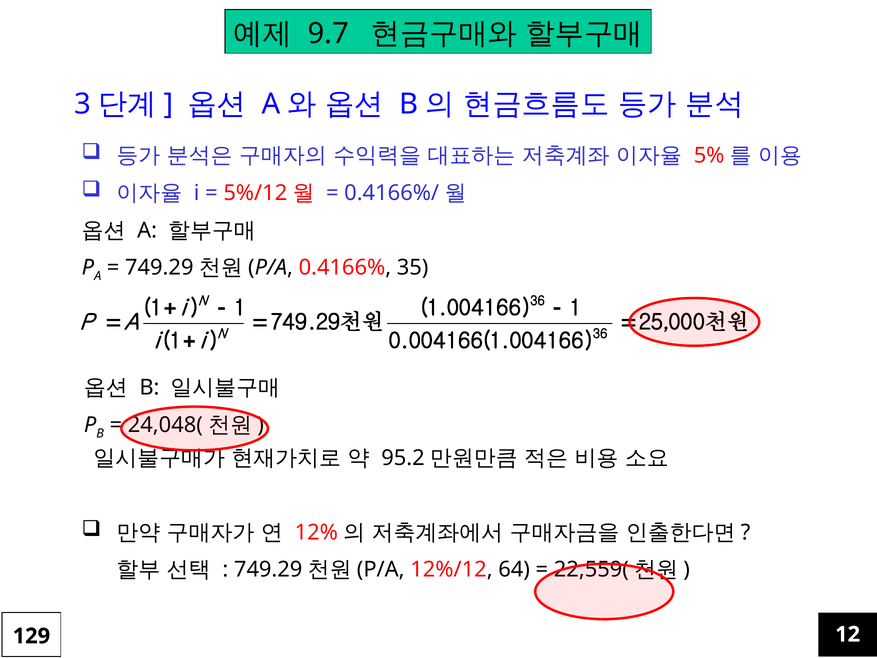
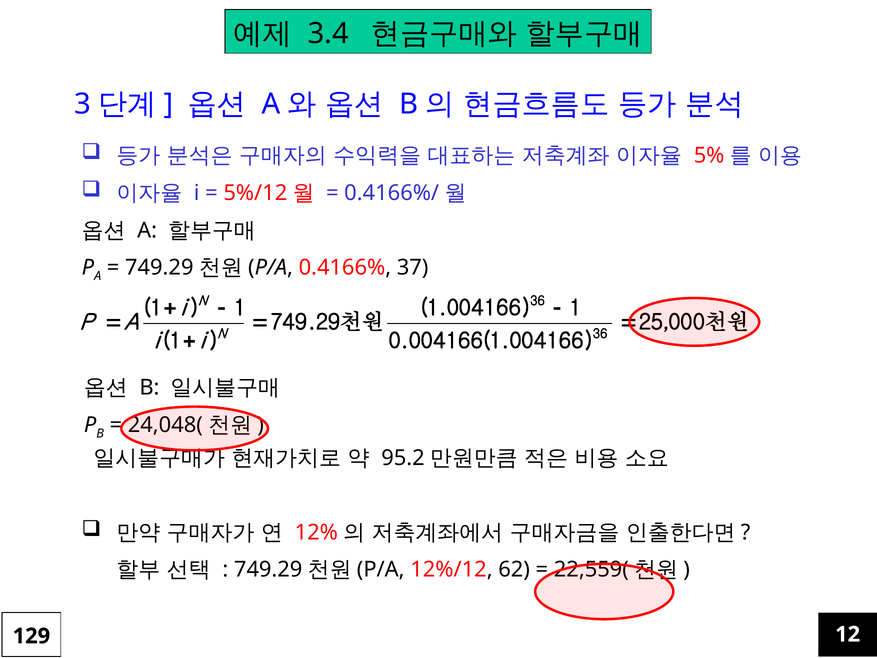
9.7: 9.7 -> 3.4
35: 35 -> 37
64: 64 -> 62
